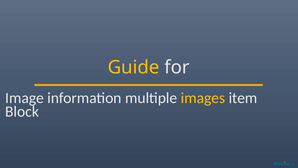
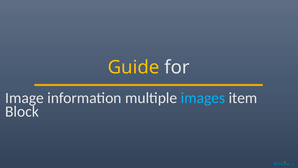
images colour: yellow -> light blue
